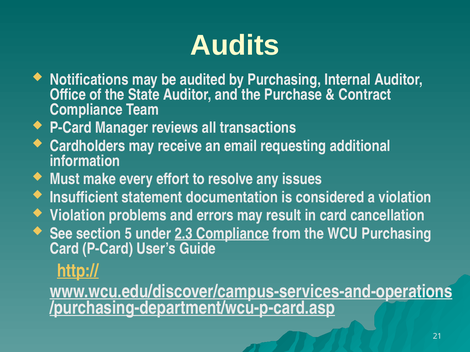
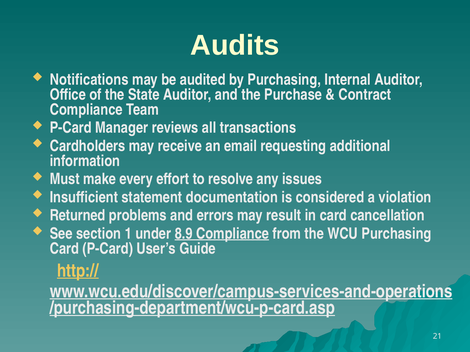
Violation at (78, 216): Violation -> Returned
5: 5 -> 1
2.3: 2.3 -> 8.9
